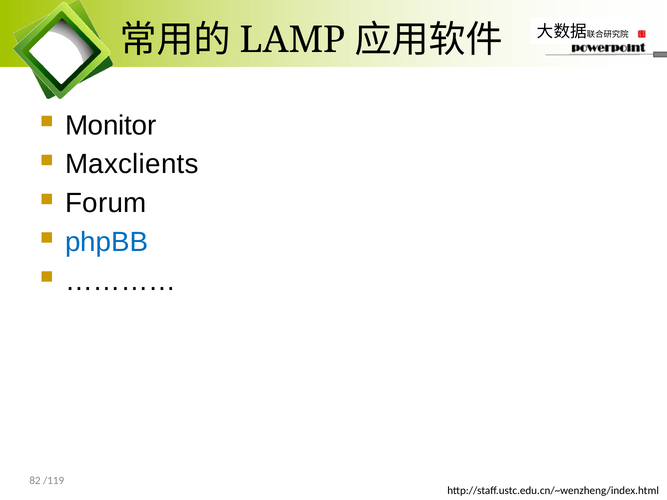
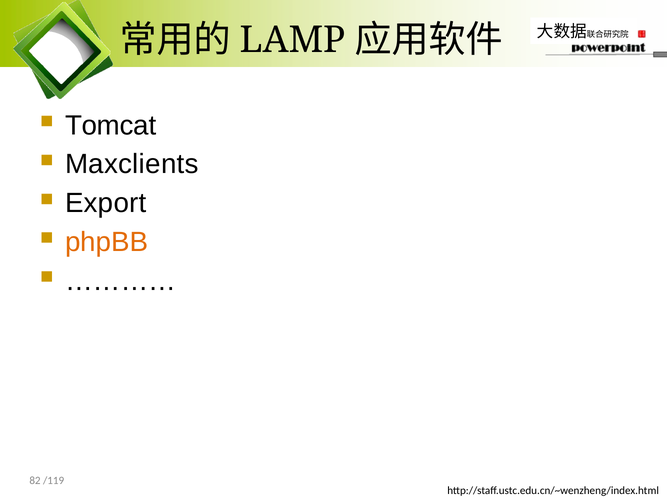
Monitor: Monitor -> Tomcat
Forum: Forum -> Export
phpBB colour: blue -> orange
